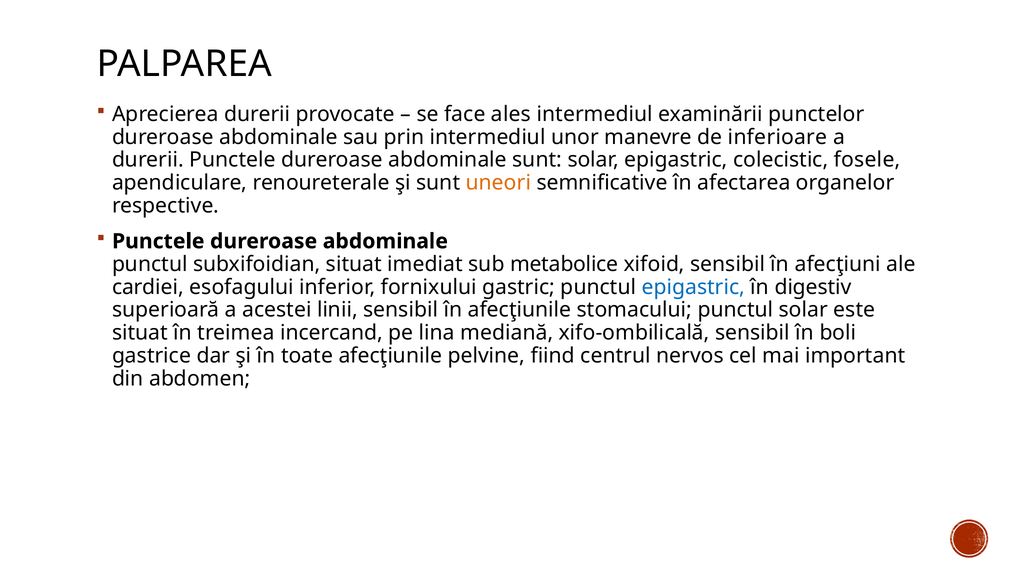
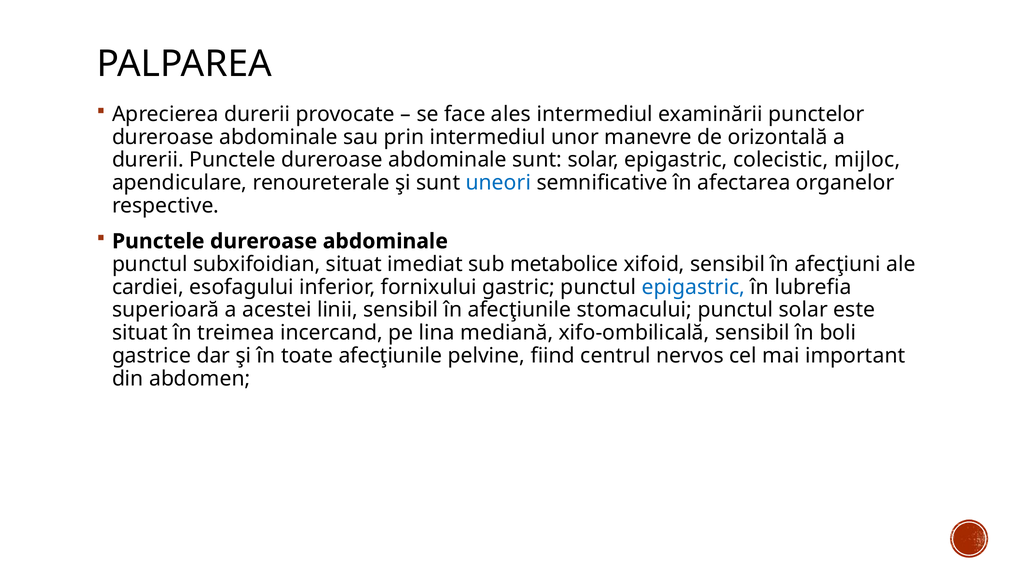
inferioare: inferioare -> orizontală
fosele: fosele -> mijloc
uneori colour: orange -> blue
digestiv: digestiv -> lubrefia
